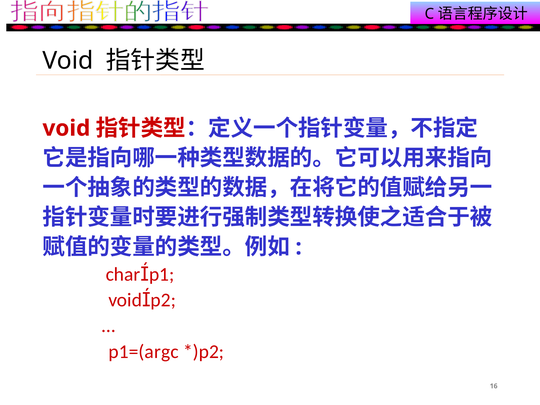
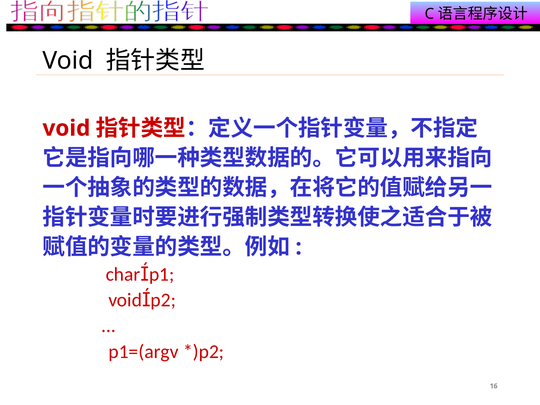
p1=(argc: p1=(argc -> p1=(argv
